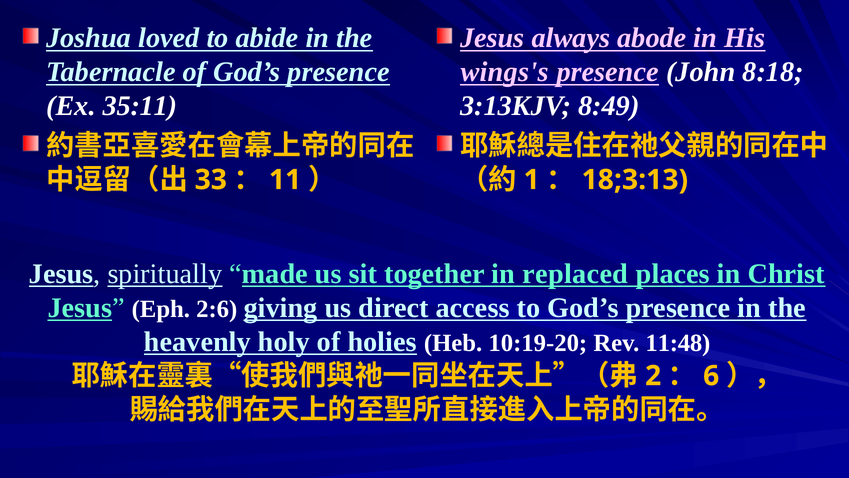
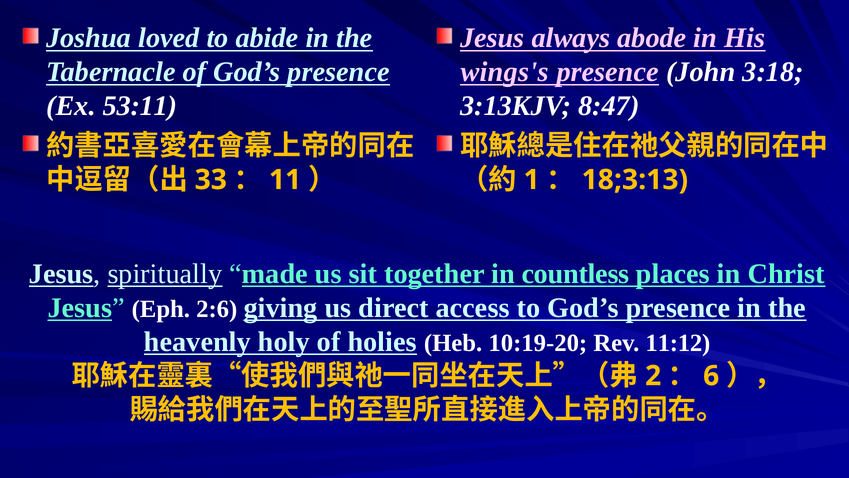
8:18: 8:18 -> 3:18
35:11: 35:11 -> 53:11
8:49: 8:49 -> 8:47
replaced: replaced -> countless
11:48: 11:48 -> 11:12
